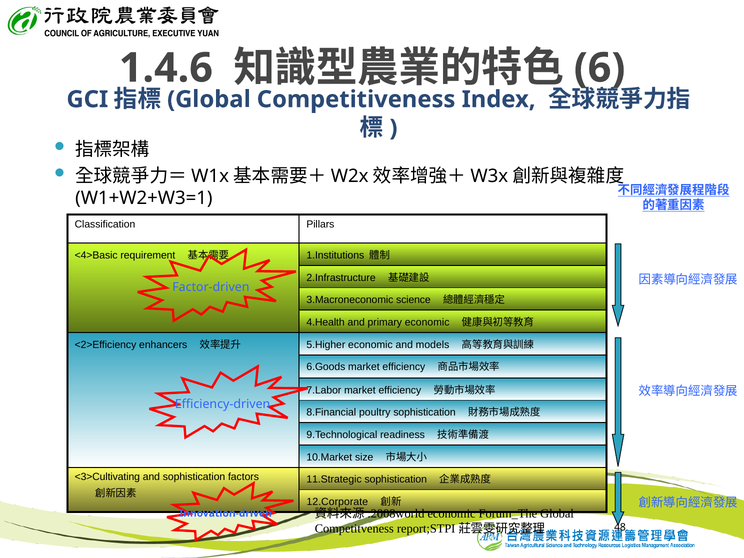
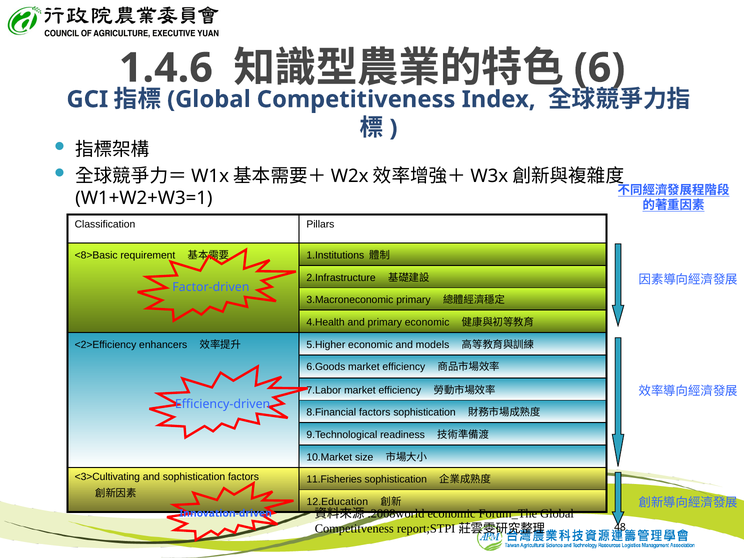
<4>Basic: <4>Basic -> <8>Basic
3.Macroneconomic science: science -> primary
8.Financial poultry: poultry -> factors
11.Strategic: 11.Strategic -> 11.Fisheries
12.Corporate: 12.Corporate -> 12.Education
